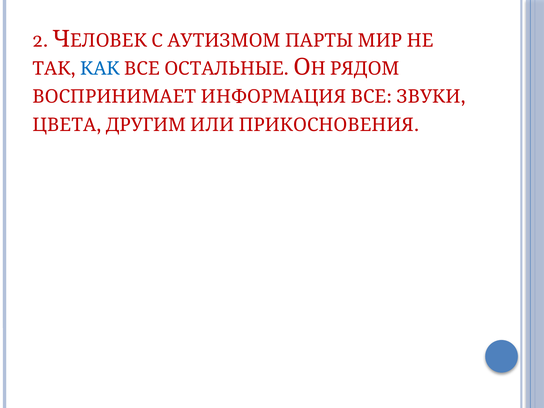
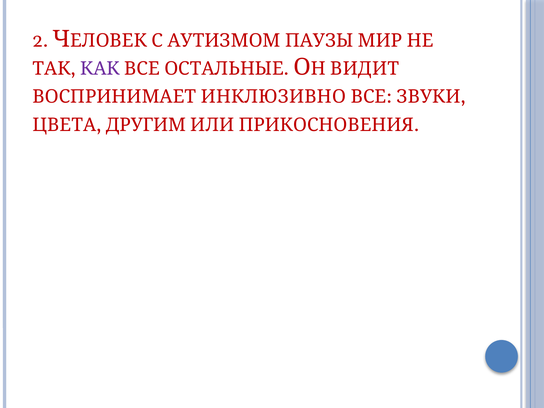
ПАРТЫ: ПАРТЫ -> ПАУЗЫ
КАК colour: blue -> purple
РЯДОМ: РЯДОМ -> ВИДИТ
ИНФОРМАЦИЯ: ИНФОРМАЦИЯ -> ИНКЛЮЗИВНО
